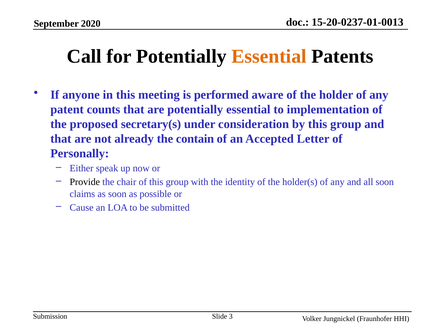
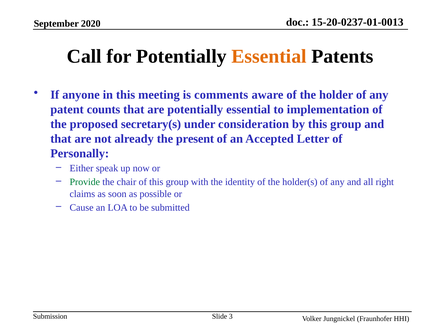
performed: performed -> comments
contain: contain -> present
Provide colour: black -> green
all soon: soon -> right
